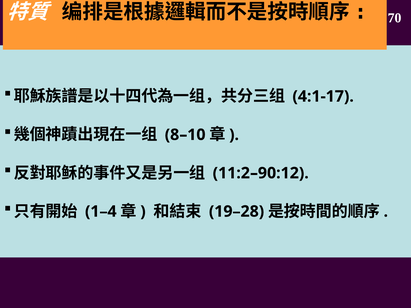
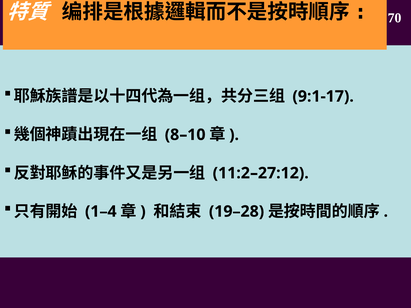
4:1-17: 4:1-17 -> 9:1-17
11:2–90:12: 11:2–90:12 -> 11:2–27:12
